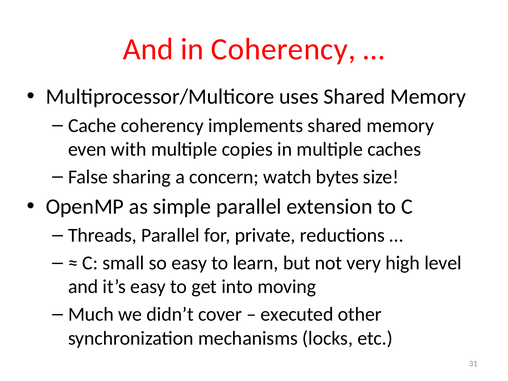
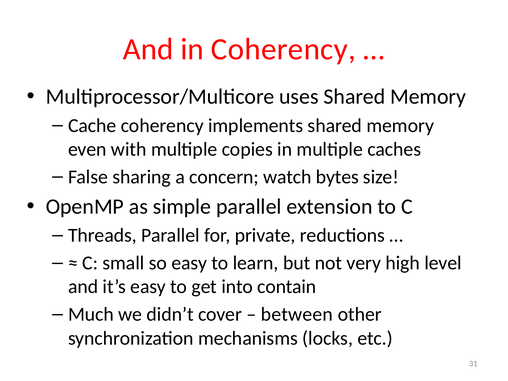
moving: moving -> contain
executed: executed -> between
